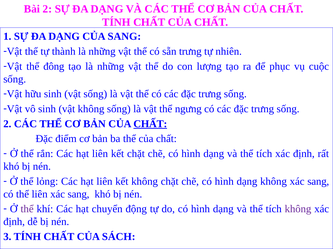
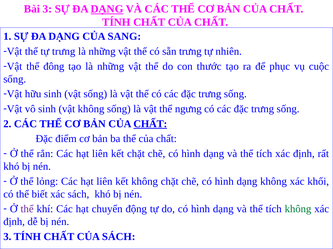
Bài 2: 2 -> 3
DẠNG at (107, 9) underline: none -> present
tự thành: thành -> trưng
lượng: lượng -> thước
không xác sang: sang -> khối
thể liên: liên -> biết
sang at (79, 195): sang -> sách
không at (298, 210) colour: purple -> green
